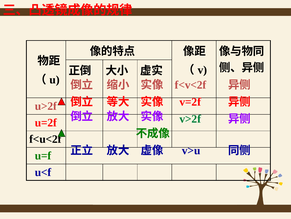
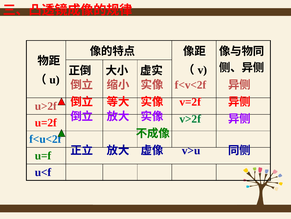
f<u<2f colour: black -> blue
